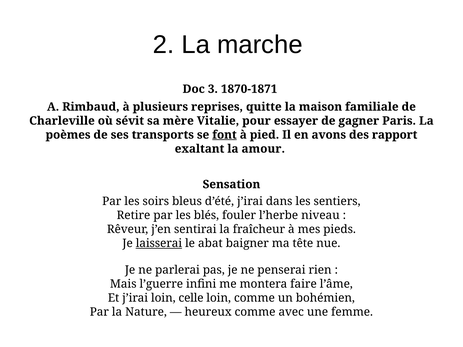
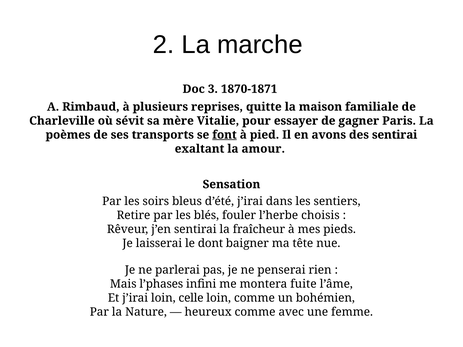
des rapport: rapport -> sentirai
niveau: niveau -> choisis
laisserai underline: present -> none
abat: abat -> dont
l’guerre: l’guerre -> l’phases
faire: faire -> fuite
